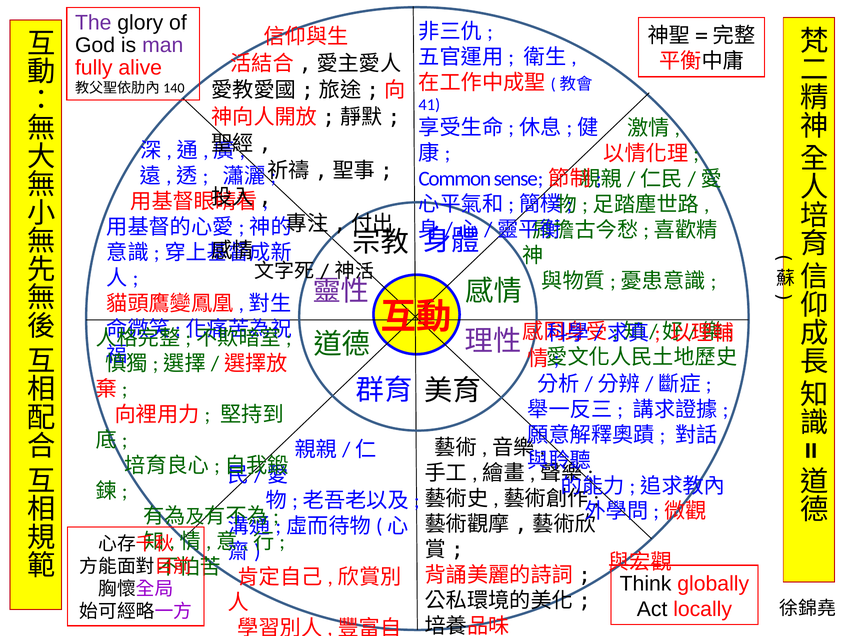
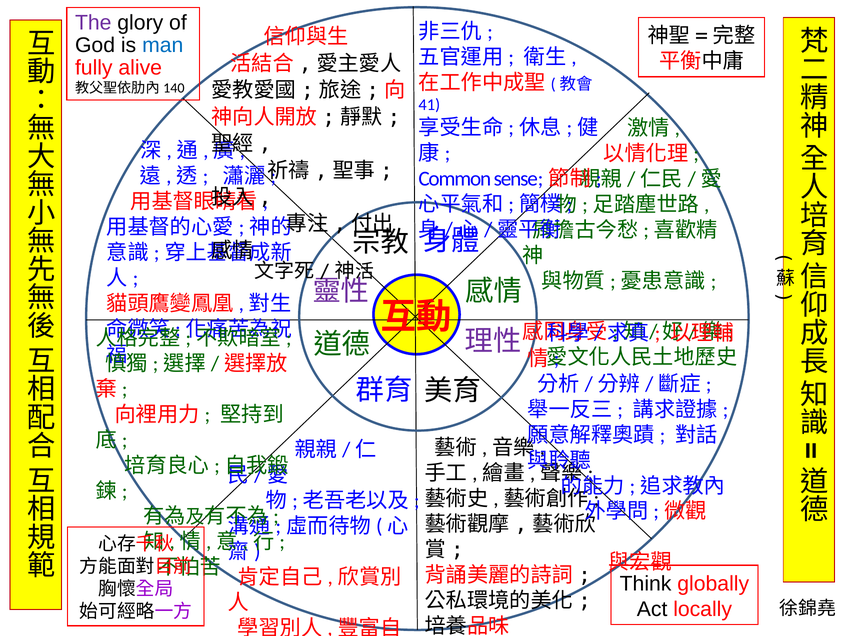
man colour: purple -> blue
